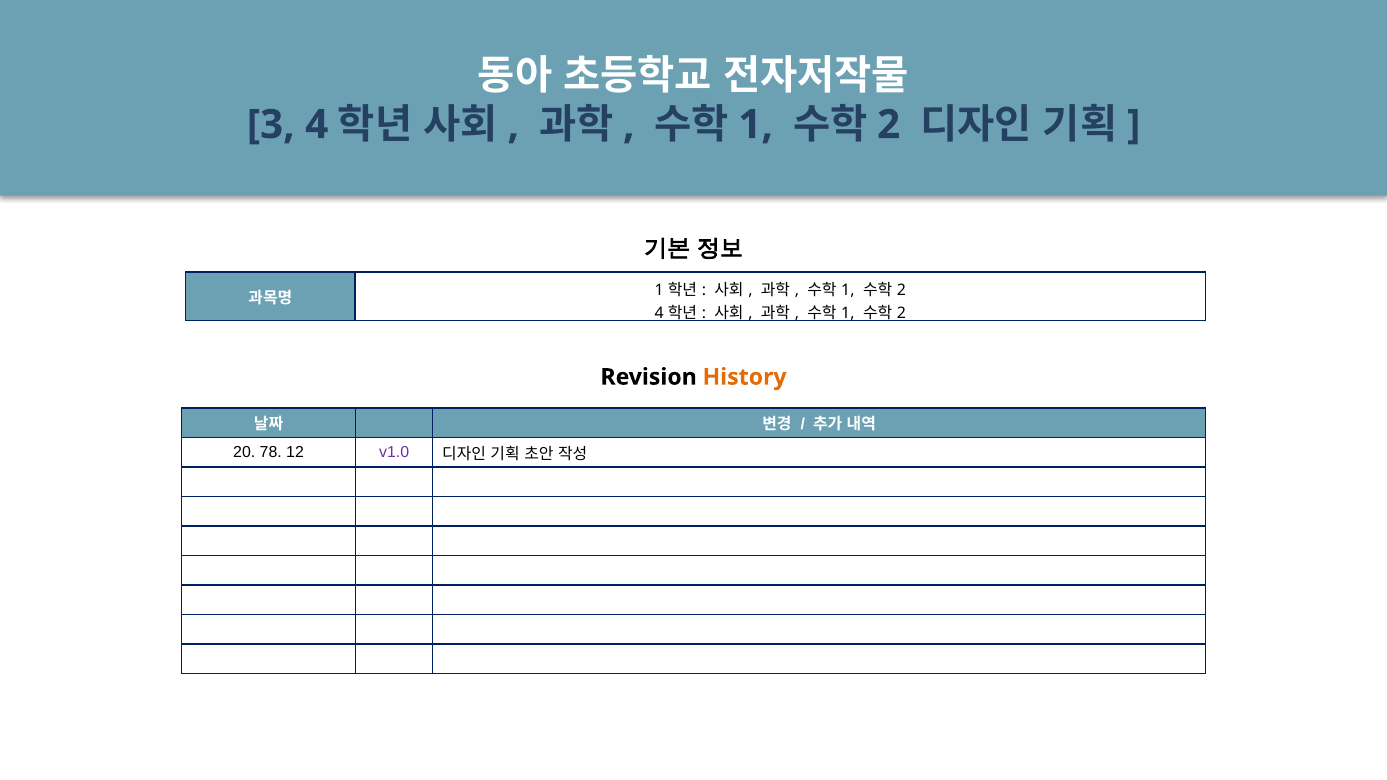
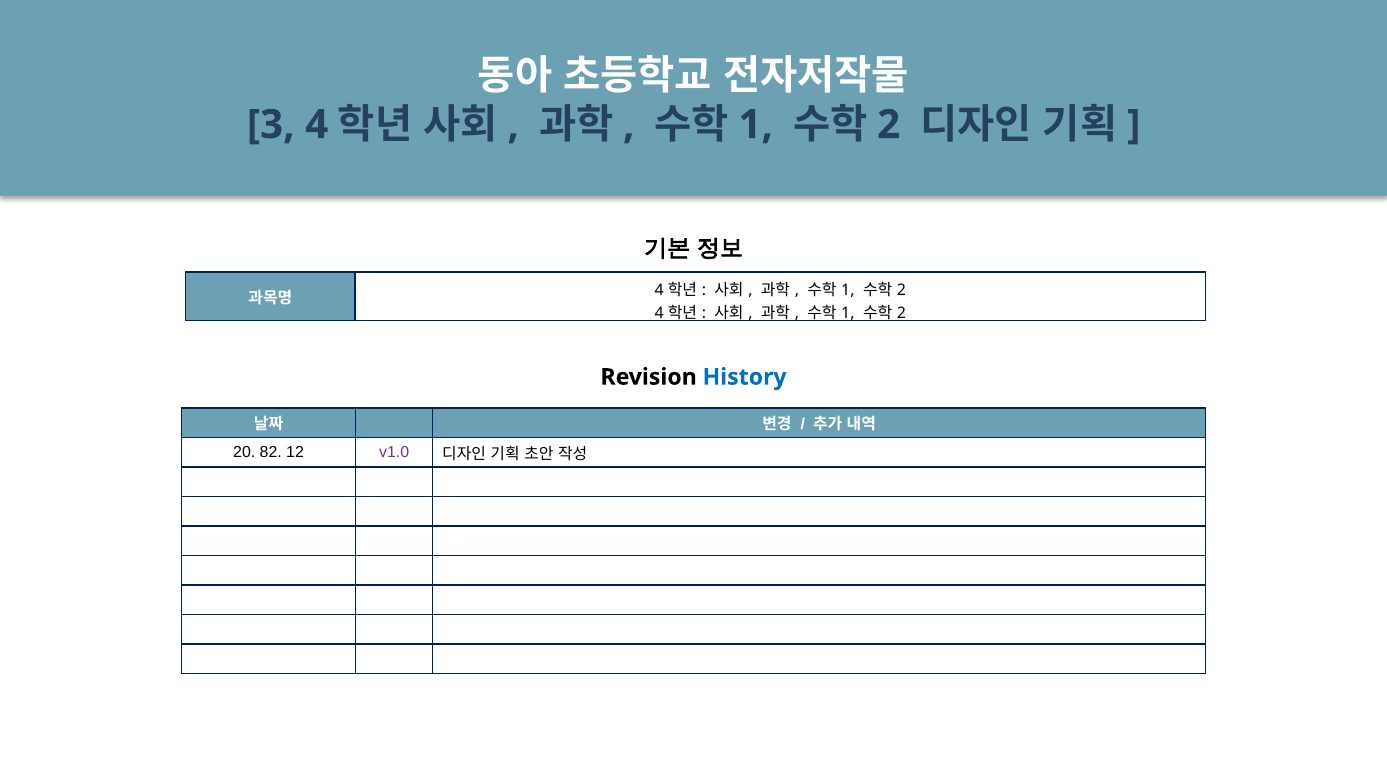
1 at (659, 291): 1 -> 4
History colour: orange -> blue
78: 78 -> 82
